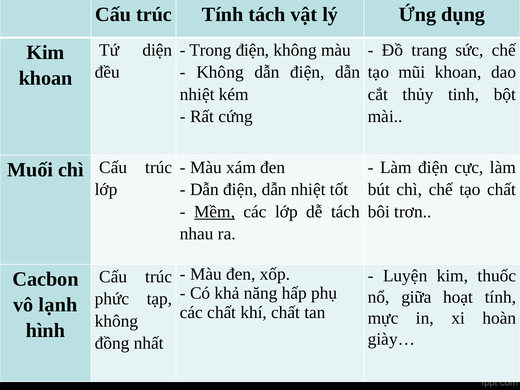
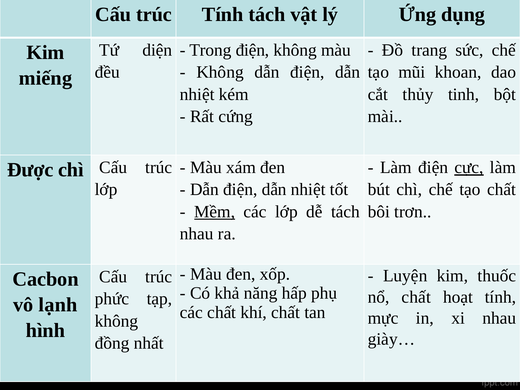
khoan at (46, 78): khoan -> miếng
cực underline: none -> present
Muối: Muối -> Được
nổ giữa: giữa -> chất
xi hoàn: hoàn -> nhau
